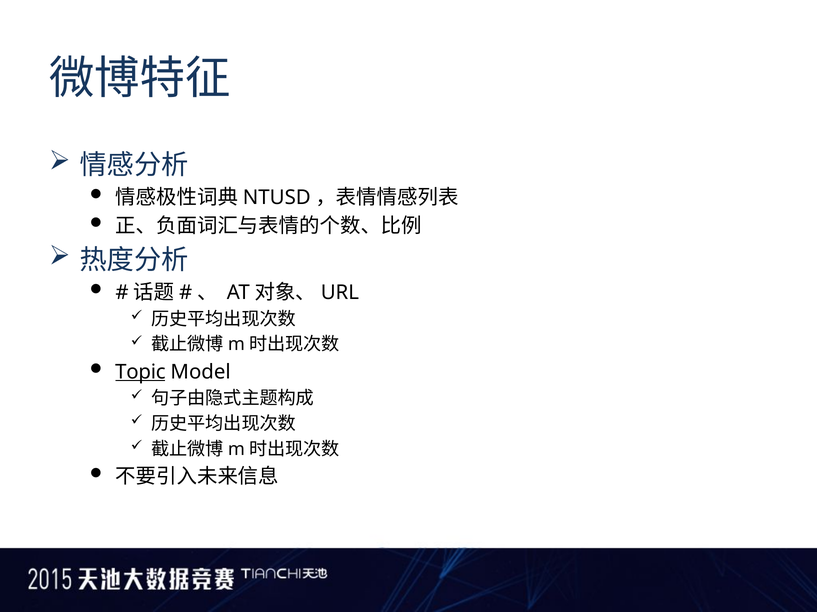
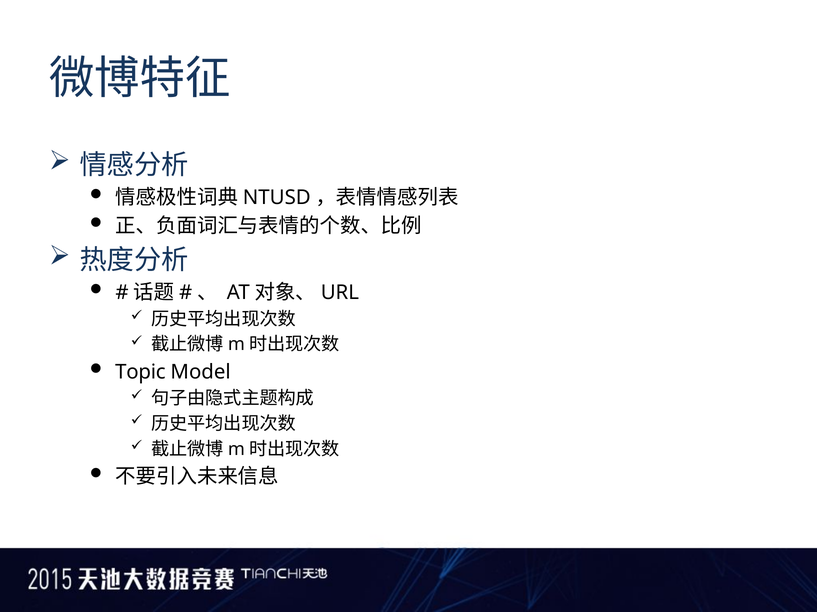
Topic underline: present -> none
